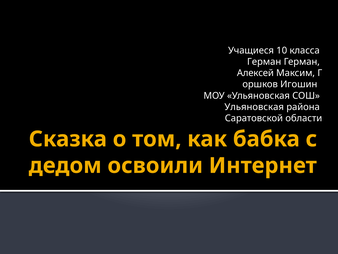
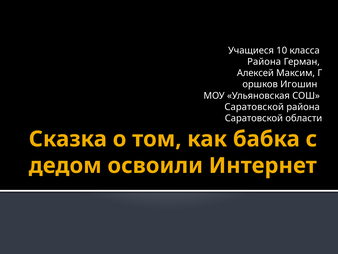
Герман at (264, 62): Герман -> Района
Ульяновская at (254, 107): Ульяновская -> Саратовской
